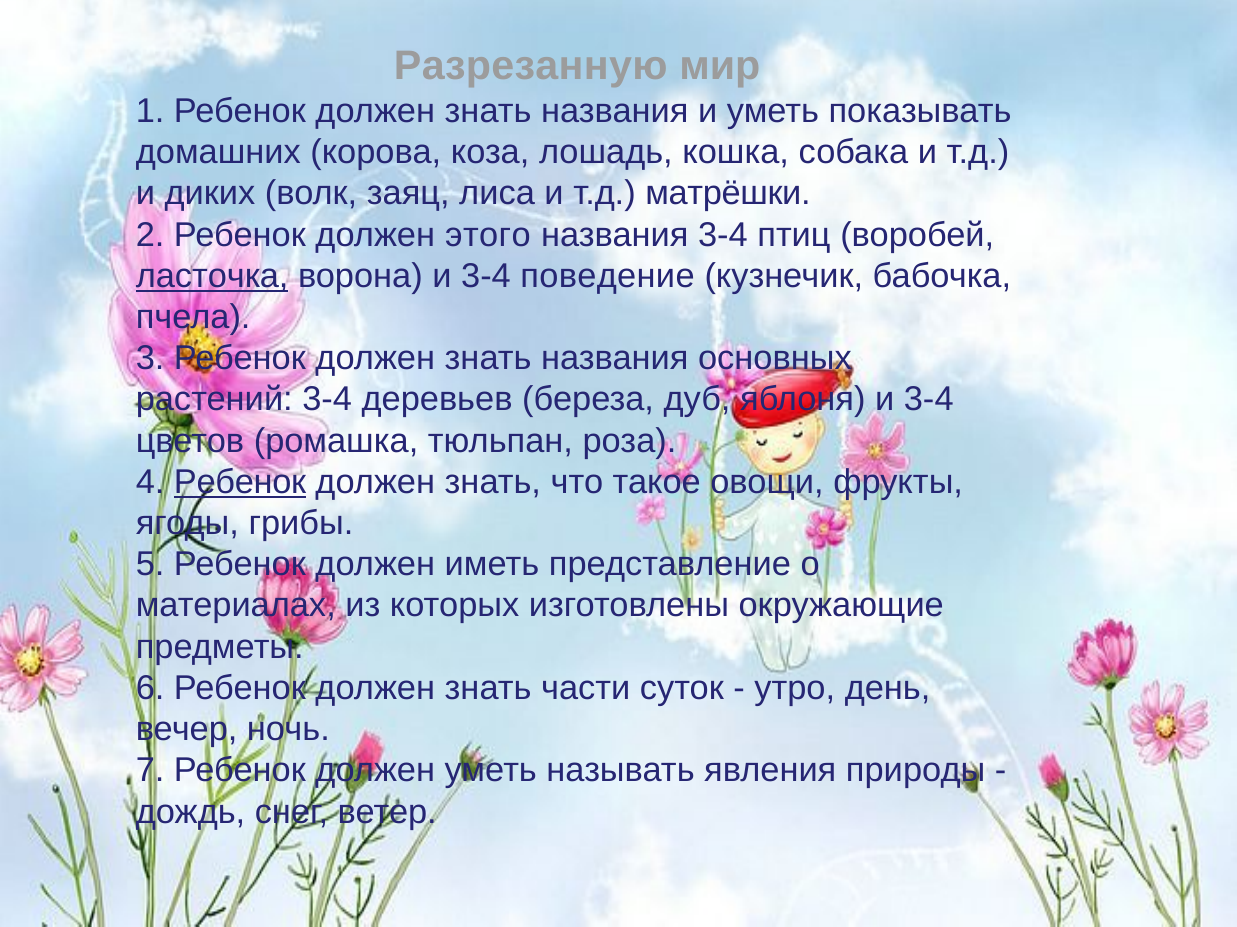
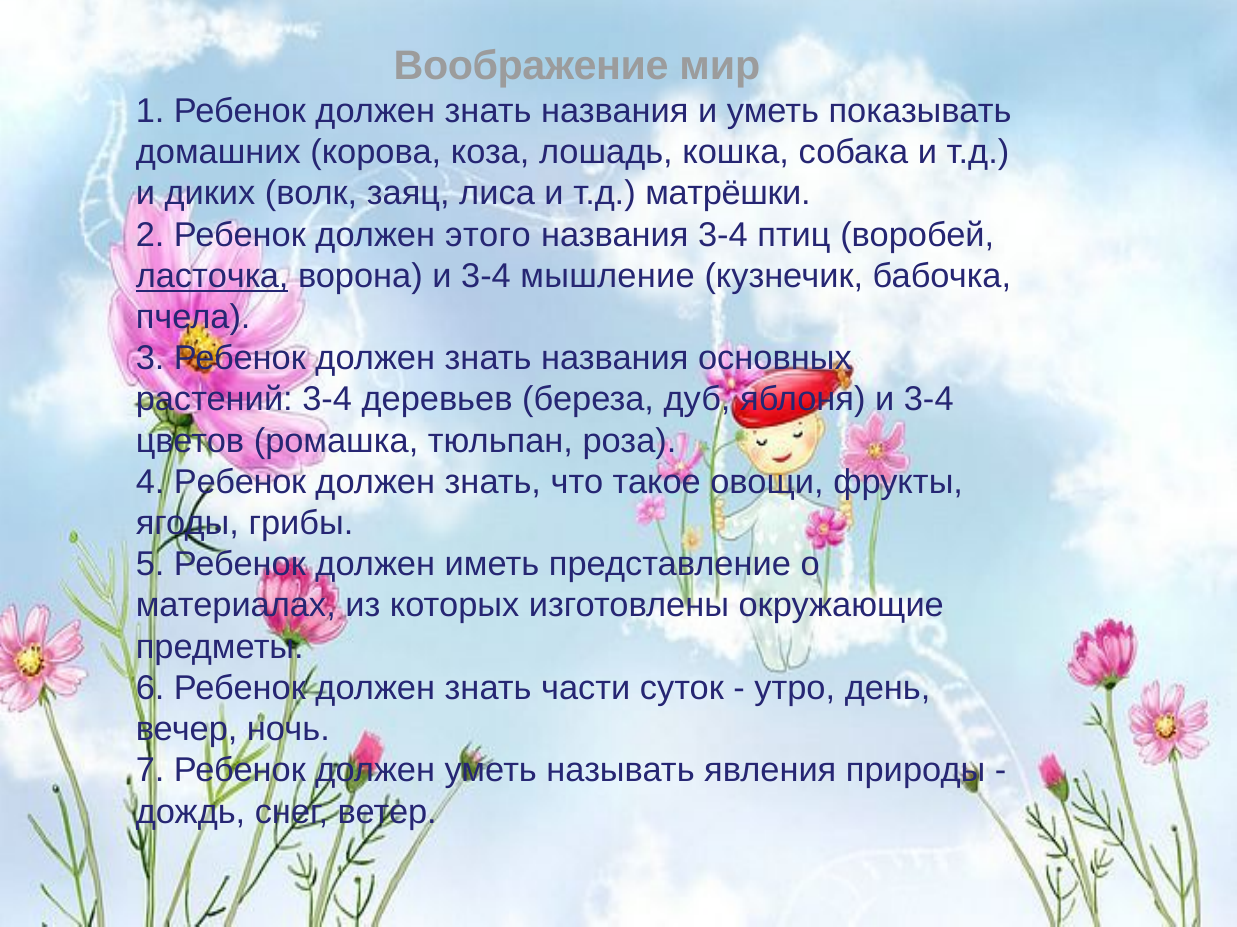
Разрезанную: Разрезанную -> Воображение
поведение: поведение -> мышление
Ребенок at (240, 482) underline: present -> none
